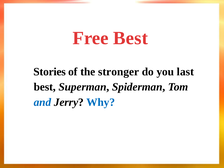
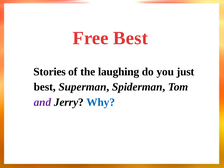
stronger: stronger -> laughing
last: last -> just
and colour: blue -> purple
